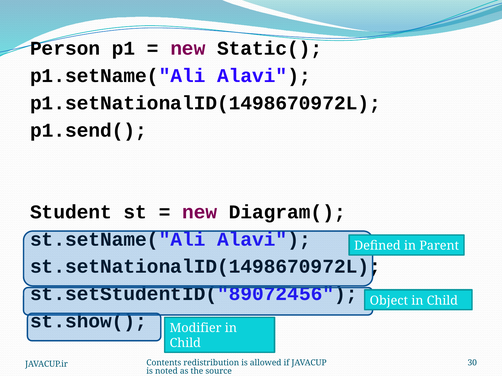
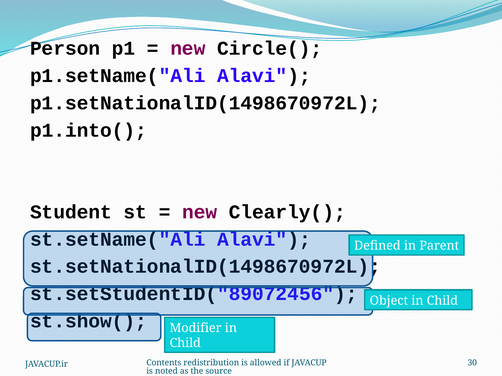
Static(: Static( -> Circle(
p1.send(: p1.send( -> p1.into(
Diagram(: Diagram( -> Clearly(
